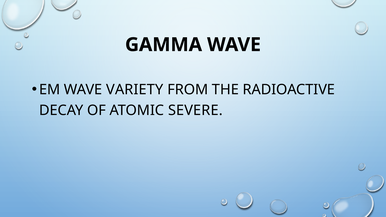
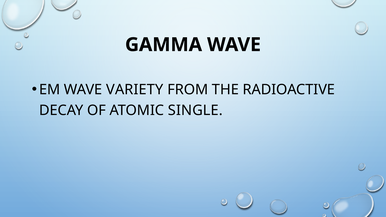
SEVERE: SEVERE -> SINGLE
